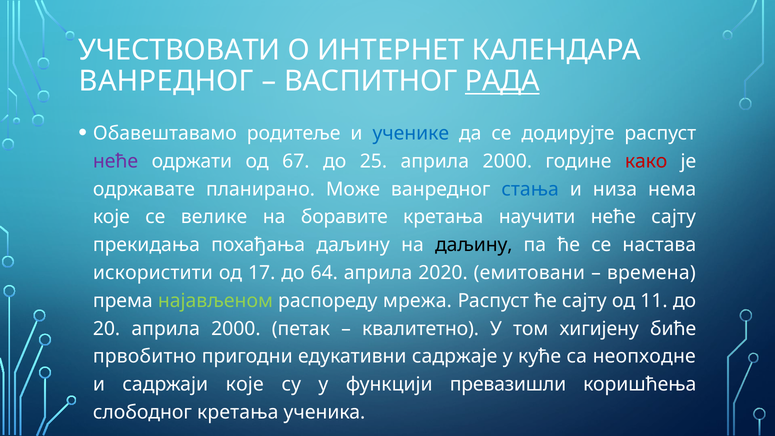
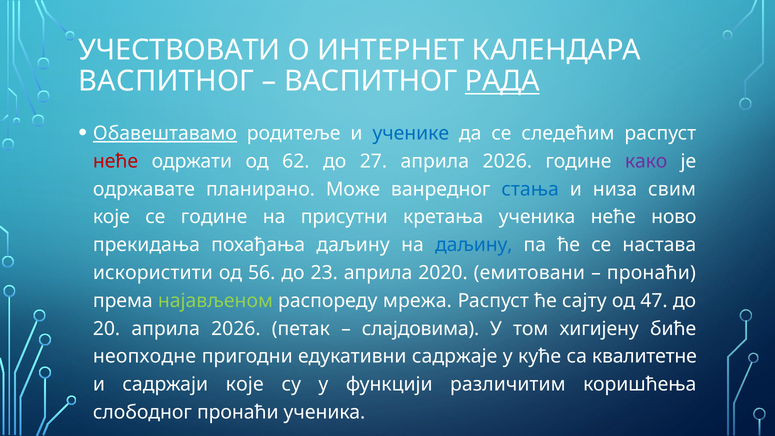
ВАНРЕДНОГ at (166, 81): ВАНРЕДНОГ -> ВАСПИТНОГ
Обавештавамо underline: none -> present
додирујте: додирујте -> следећим
неће at (116, 161) colour: purple -> red
67: 67 -> 62
25: 25 -> 27
2000 at (507, 161): 2000 -> 2026
како colour: red -> purple
нема: нема -> свим
се велике: велике -> године
боравите: боравите -> присутни
кретања научити: научити -> ученика
неће сајту: сајту -> ново
даљину at (474, 245) colour: black -> blue
17: 17 -> 56
64: 64 -> 23
времена at (651, 273): времена -> пронаћи
11: 11 -> 47
20 априла 2000: 2000 -> 2026
квалитетно: квалитетно -> слајдовима
првобитно: првобитно -> неопходне
неопходне: неопходне -> квалитетне
превазишли: превазишли -> различитим
слободног кретања: кретања -> пронаћи
